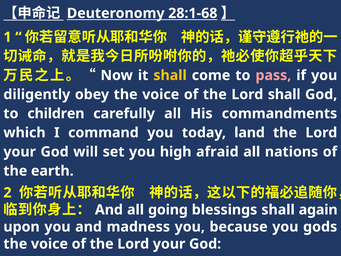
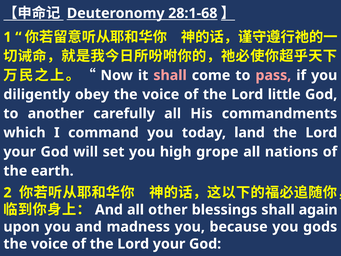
shall at (170, 75) colour: yellow -> pink
Lord shall: shall -> little
children: children -> another
afraid: afraid -> grope
going: going -> other
